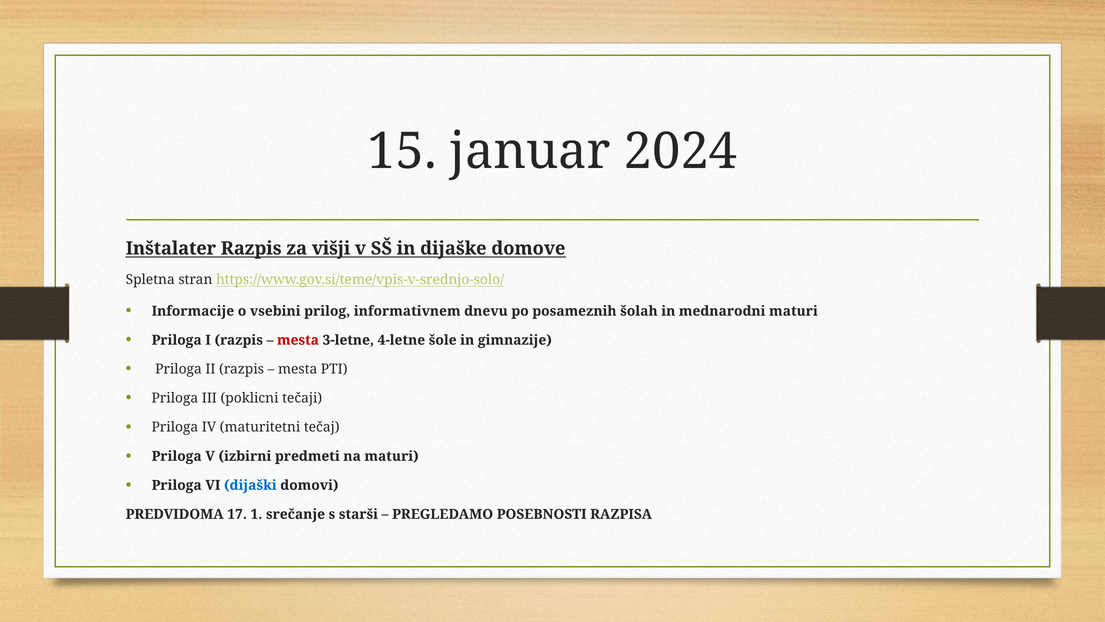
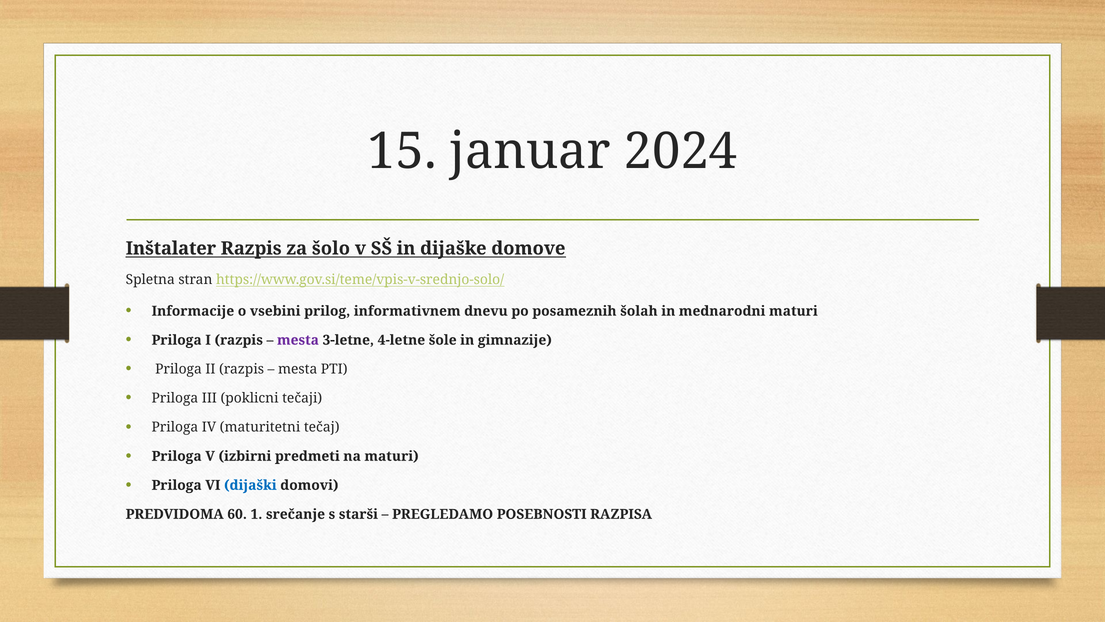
višji: višji -> šolo
mesta at (298, 340) colour: red -> purple
17: 17 -> 60
